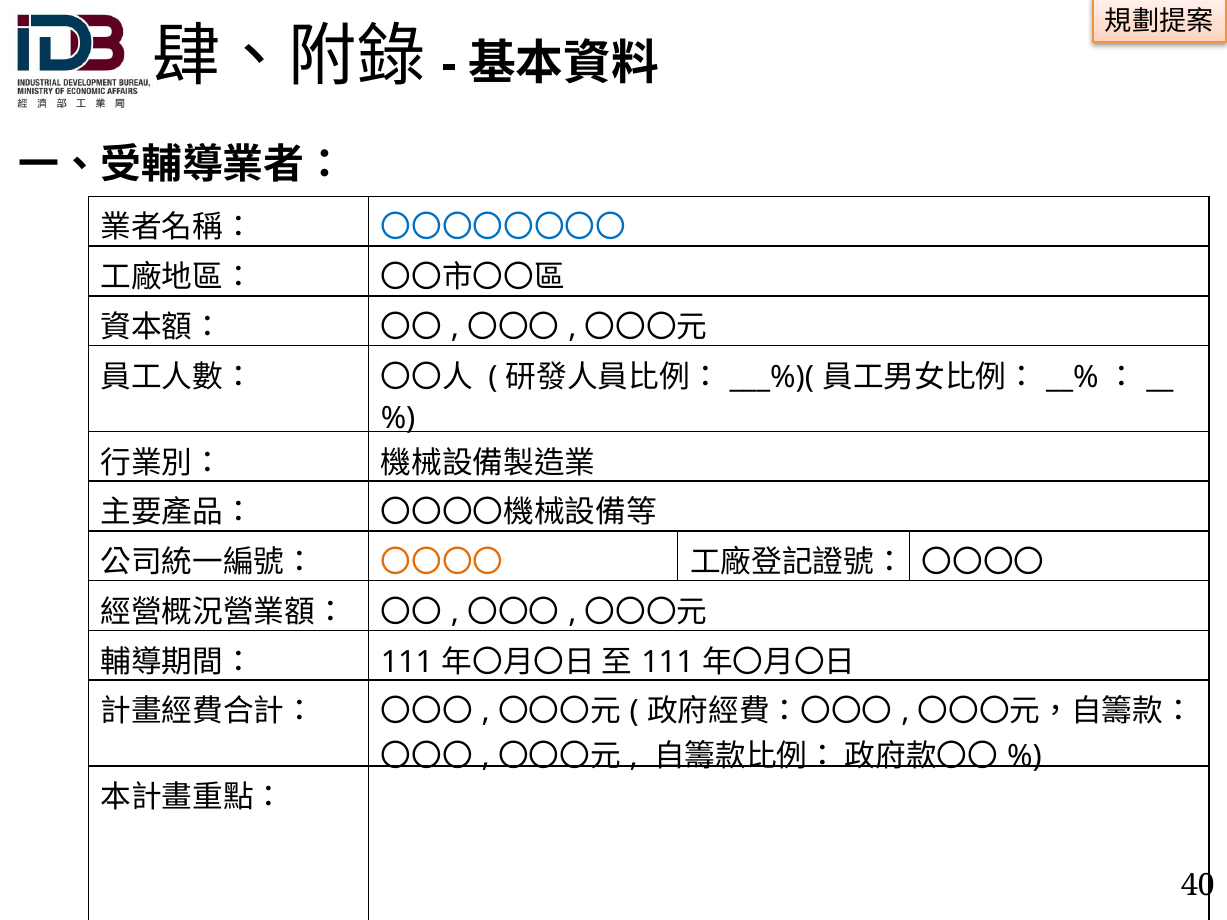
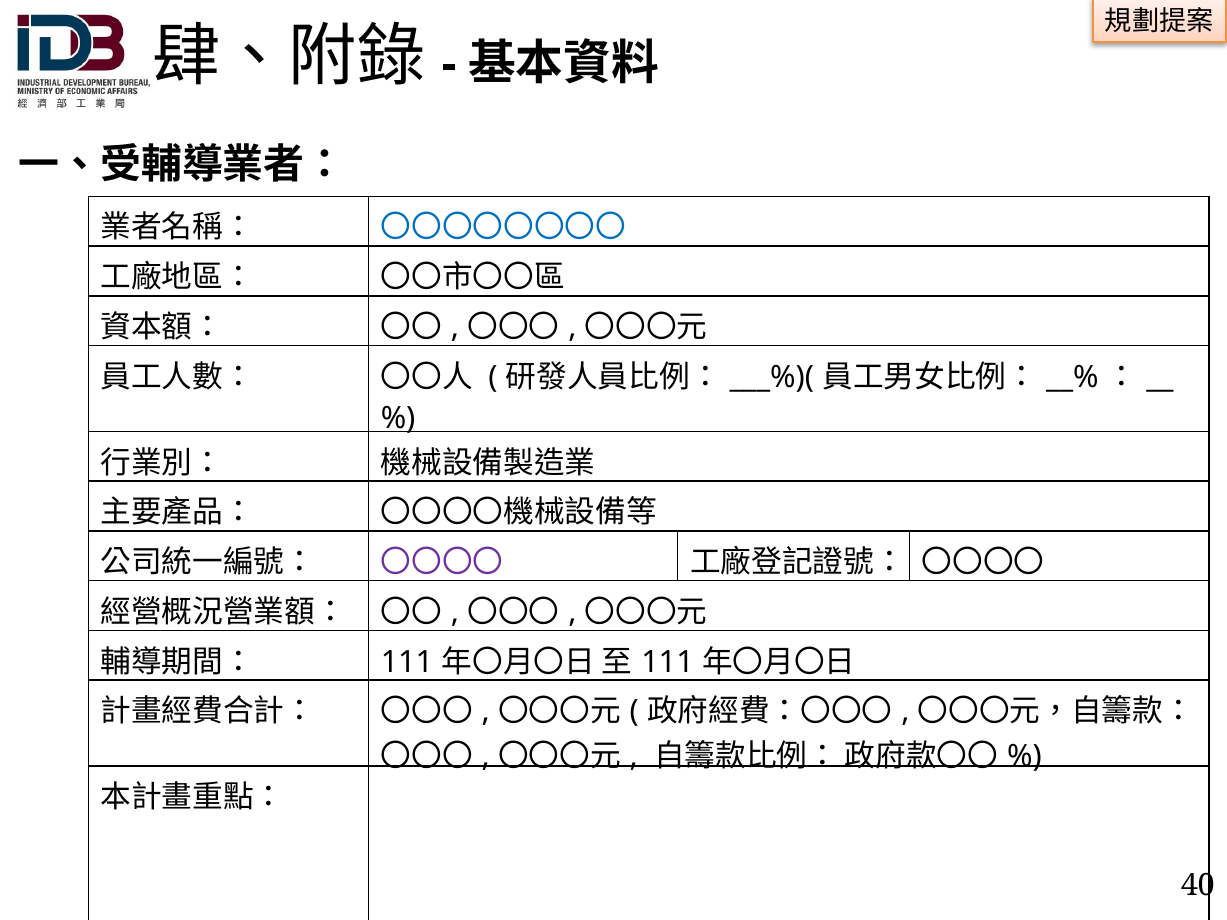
〇〇〇〇 at (442, 563) colour: orange -> purple
